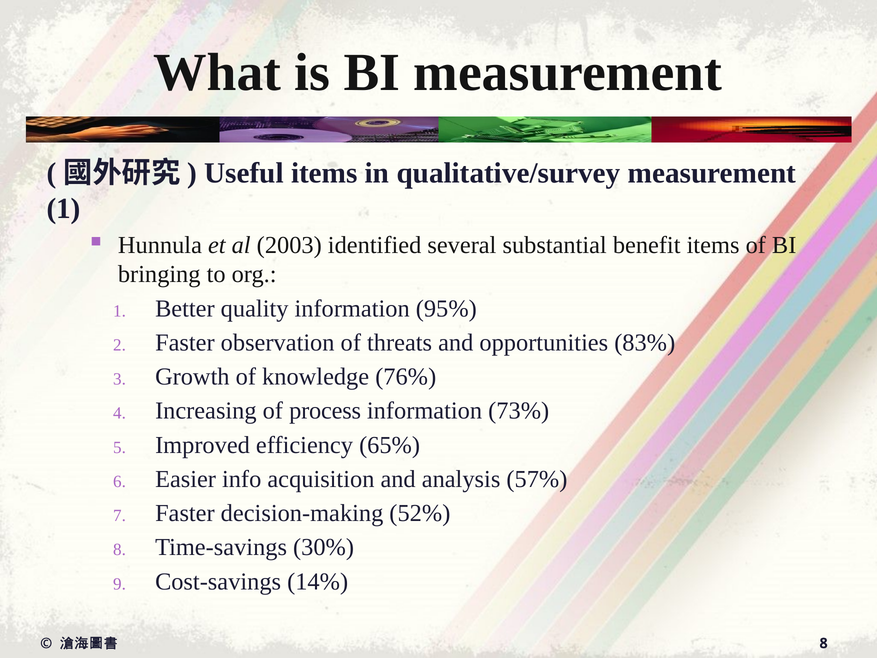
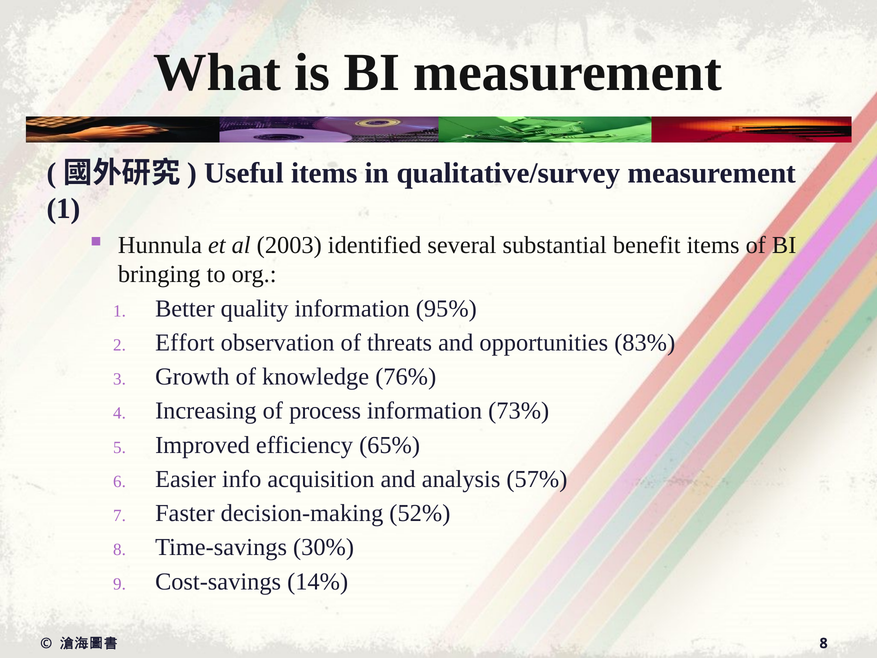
Faster at (185, 343): Faster -> Effort
